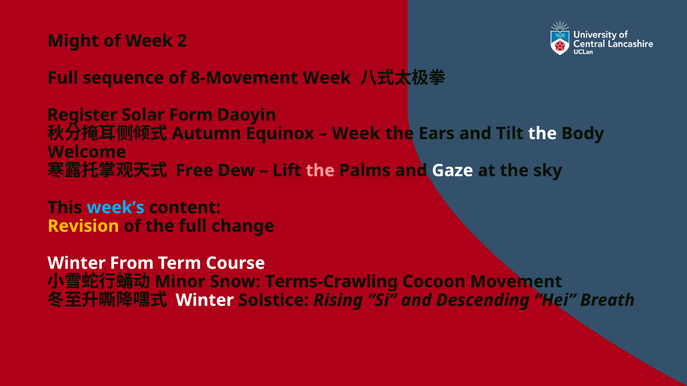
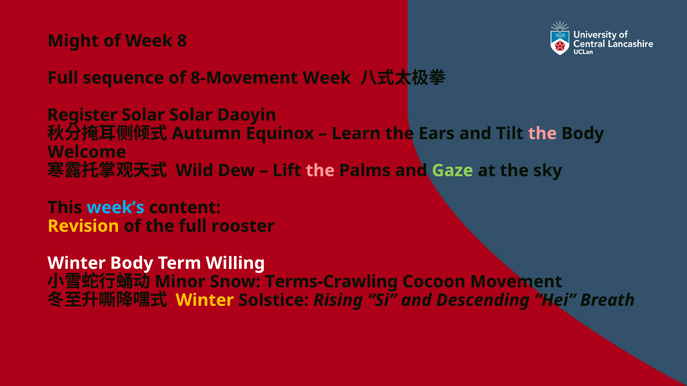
2: 2 -> 8
Solar Form: Form -> Solar
Week at (356, 134): Week -> Learn
the at (542, 134) colour: white -> pink
Free: Free -> Wild
Gaze colour: white -> light green
change: change -> rooster
Winter From: From -> Body
Course: Course -> Willing
Winter at (205, 301) colour: white -> yellow
